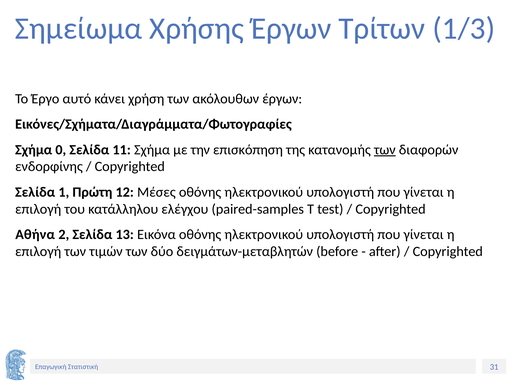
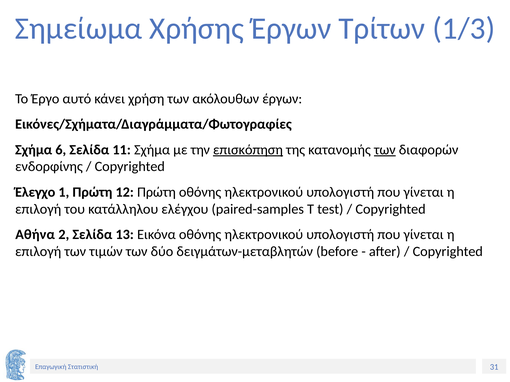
0: 0 -> 6
επισκόπηση underline: none -> present
Σελίδα at (35, 192): Σελίδα -> Έλεγχο
12 Μέσες: Μέσες -> Πρώτη
